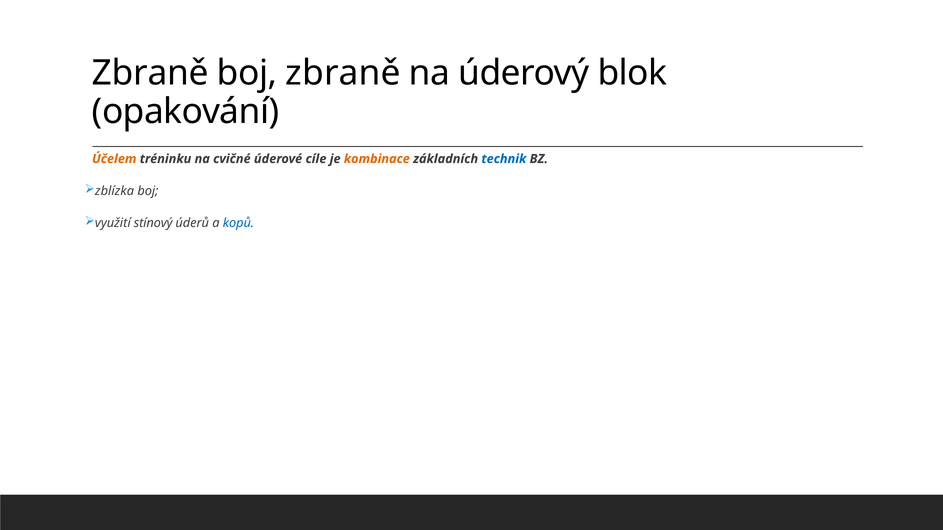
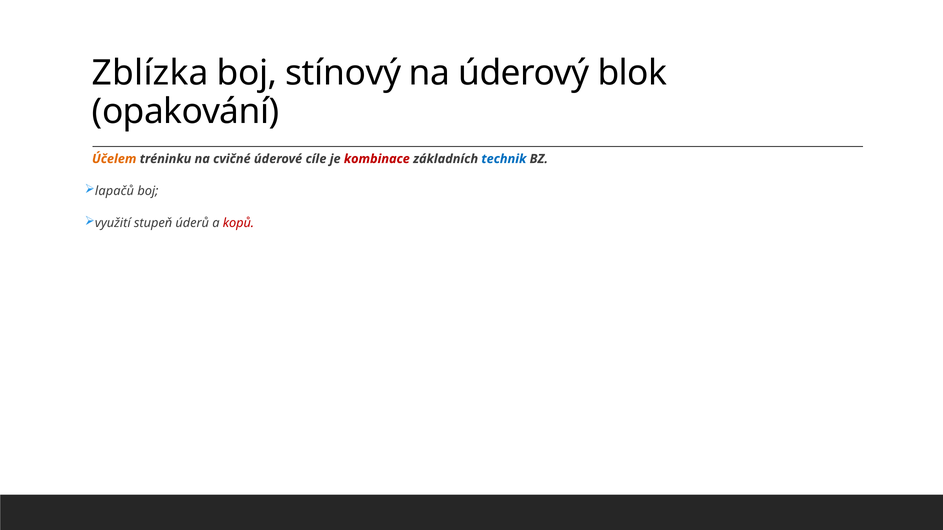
Zbraně at (150, 73): Zbraně -> Zblízka
boj zbraně: zbraně -> stínový
kombinace colour: orange -> red
zblízka: zblízka -> lapačů
stínový: stínový -> stupeň
kopů colour: blue -> red
